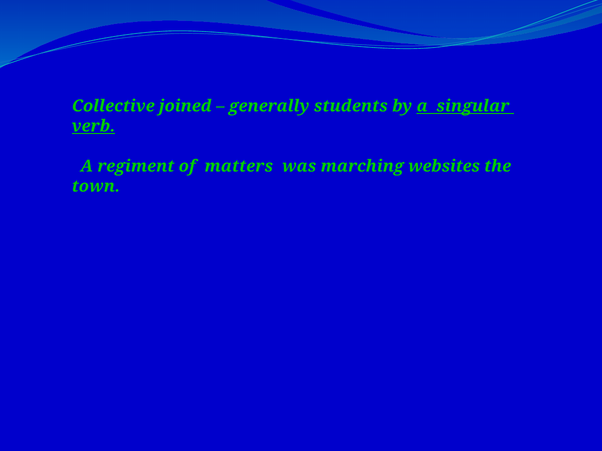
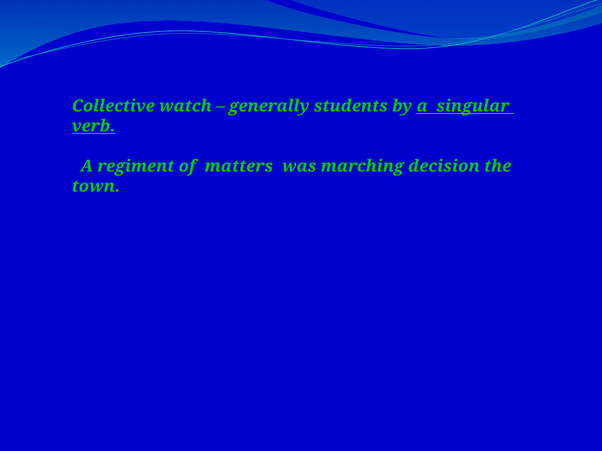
joined: joined -> watch
websites: websites -> decision
